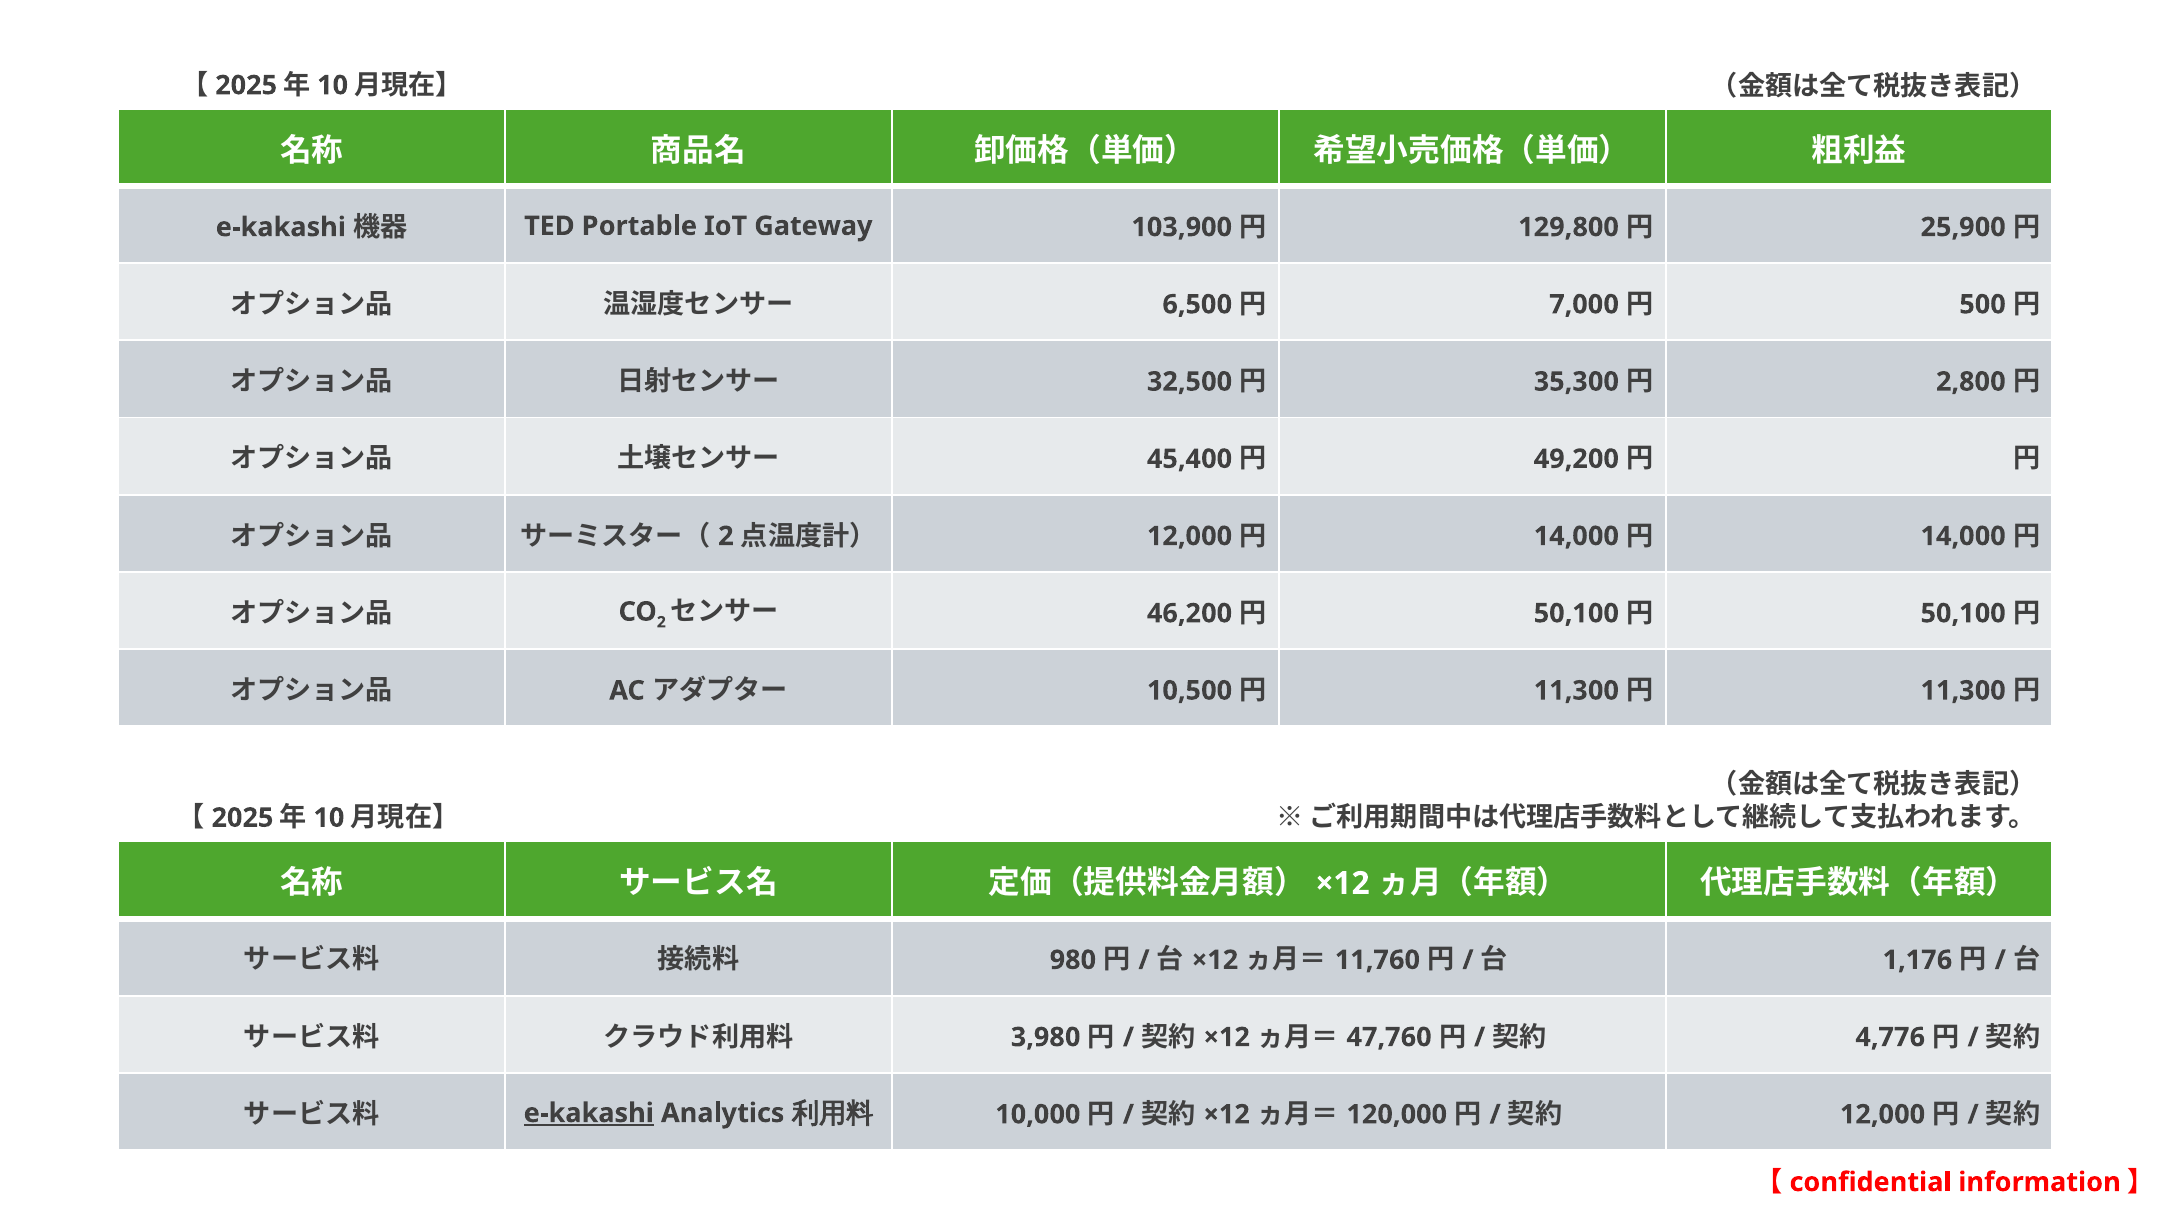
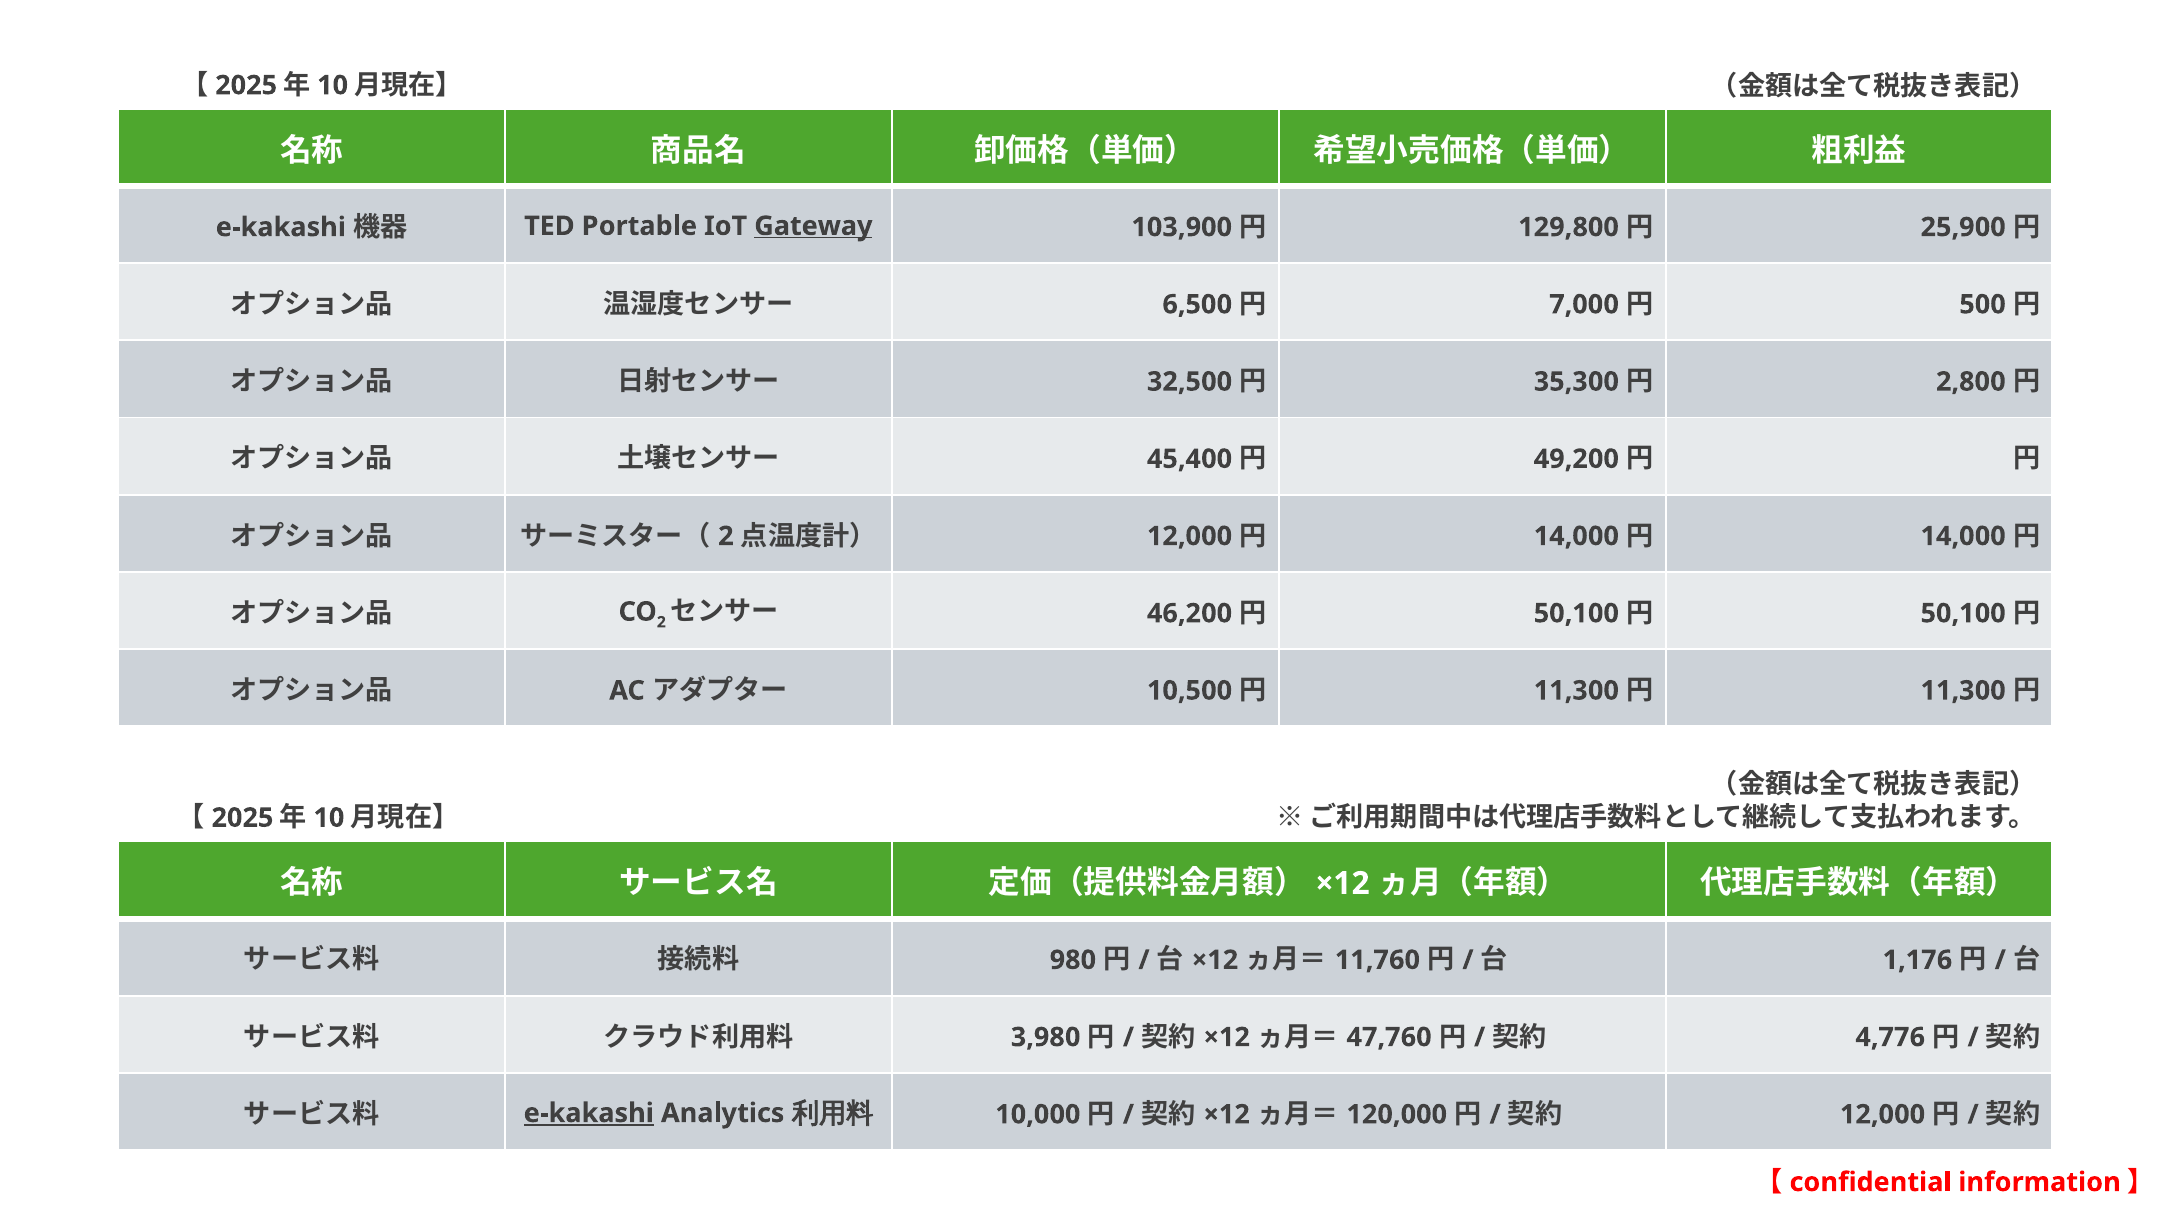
Gateway underline: none -> present
